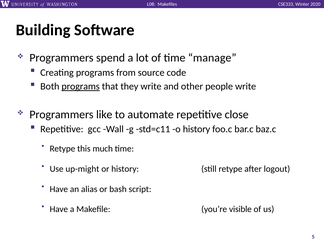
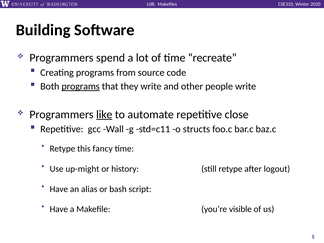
manage: manage -> recreate
like underline: none -> present
o history: history -> structs
much: much -> fancy
